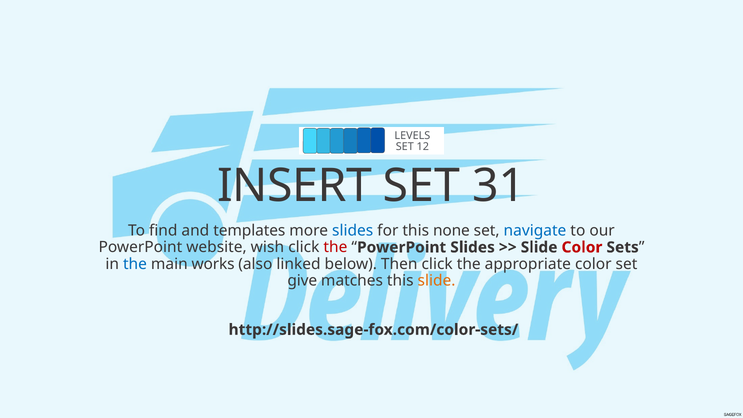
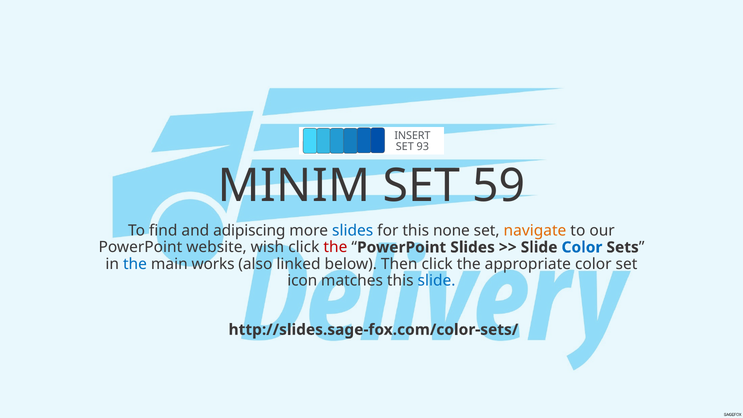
LEVELS: LEVELS -> INSERT
12: 12 -> 93
INSERT: INSERT -> MINIM
31: 31 -> 59
templates: templates -> adipiscing
navigate colour: blue -> orange
Color at (582, 247) colour: red -> blue
give: give -> icon
slide at (437, 281) colour: orange -> blue
